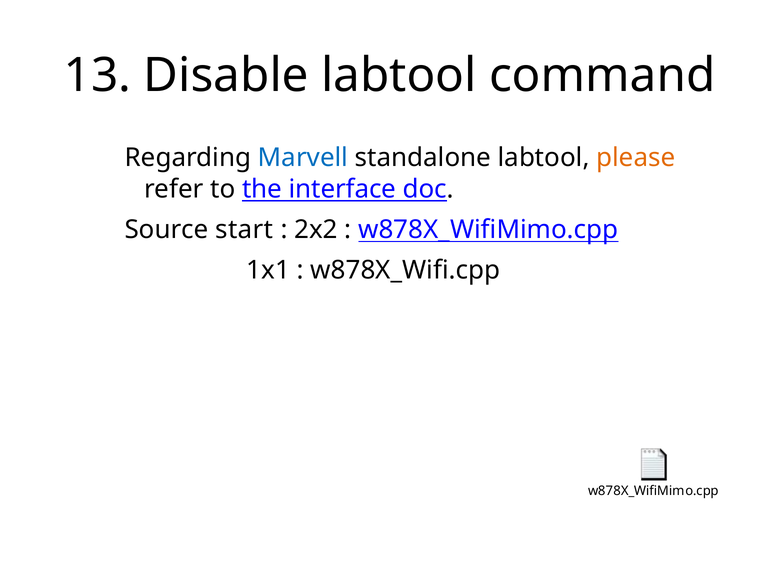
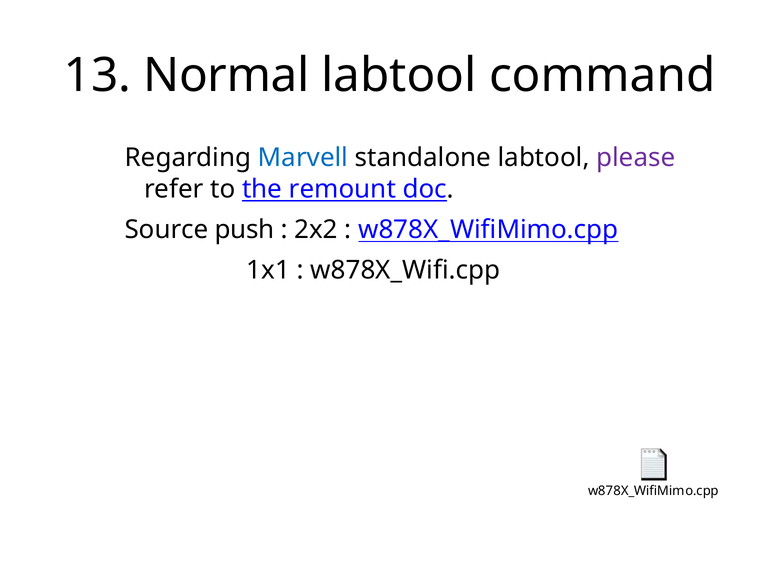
Disable: Disable -> Normal
please colour: orange -> purple
interface: interface -> remount
start: start -> push
